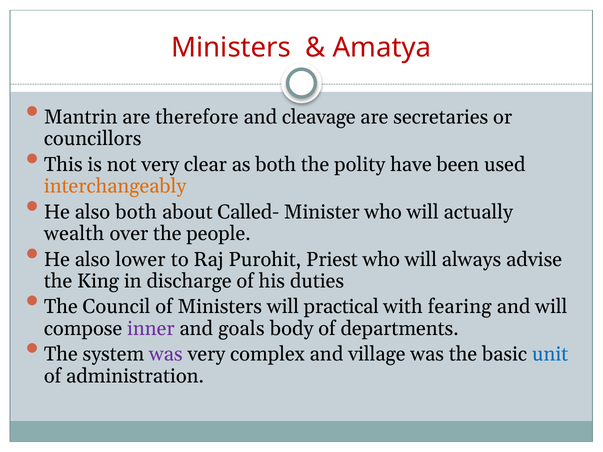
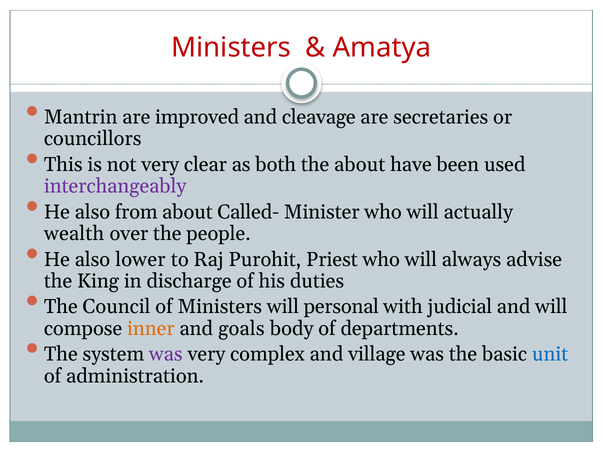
therefore: therefore -> improved
the polity: polity -> about
interchangeably colour: orange -> purple
also both: both -> from
practical: practical -> personal
fearing: fearing -> judicial
inner colour: purple -> orange
